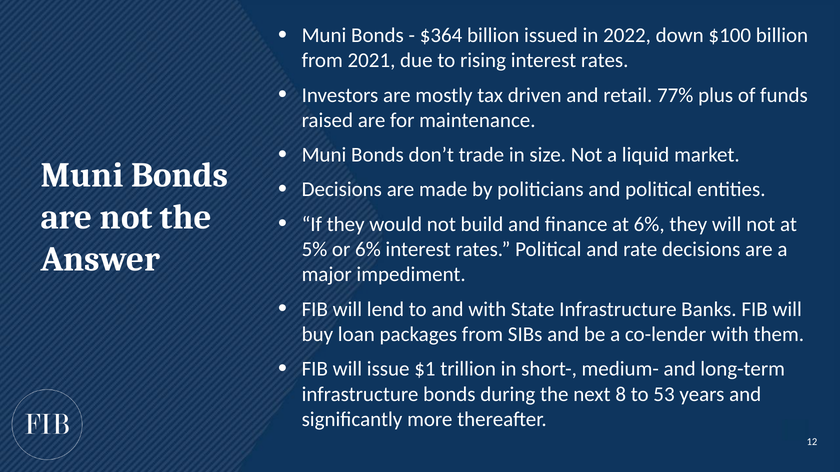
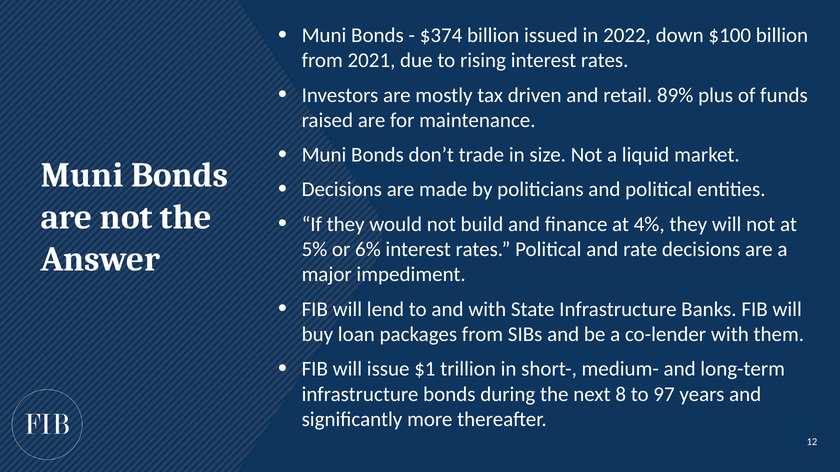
$364: $364 -> $374
77%: 77% -> 89%
at 6%: 6% -> 4%
53: 53 -> 97
